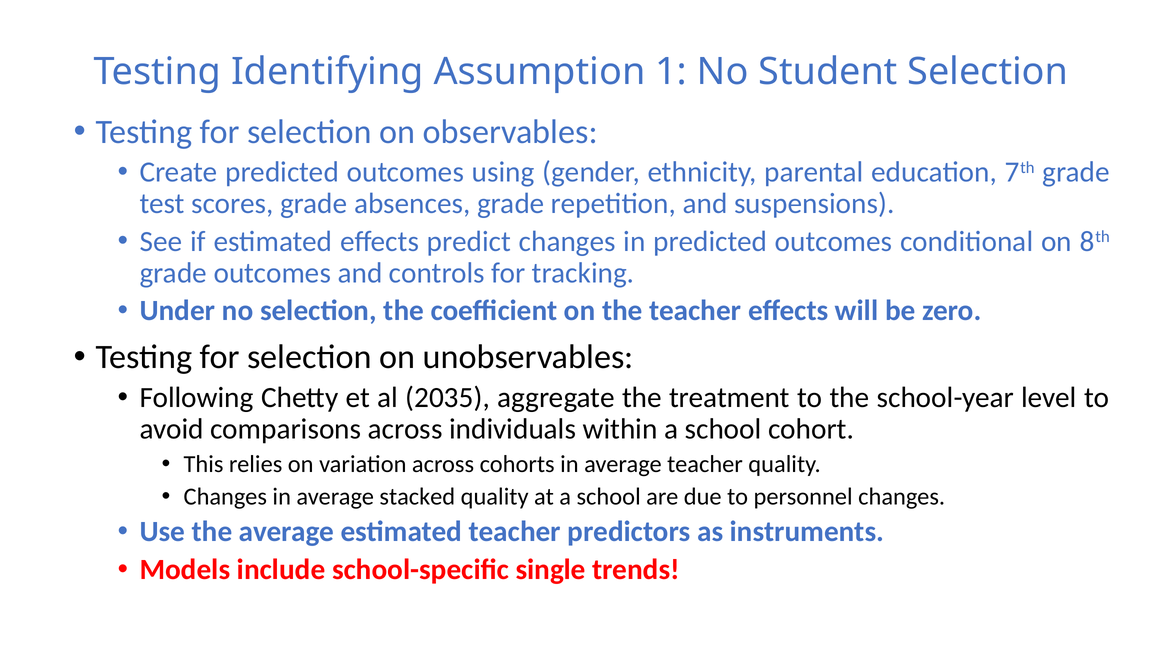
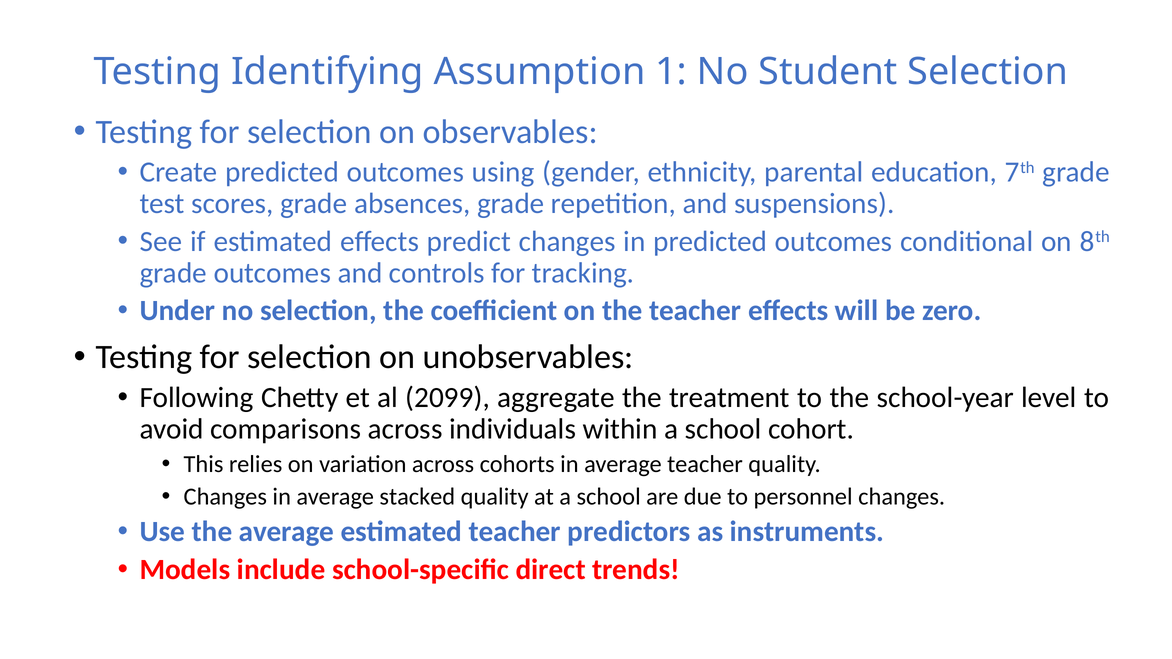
2035: 2035 -> 2099
single: single -> direct
